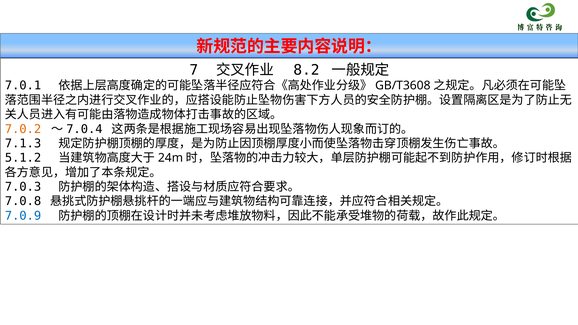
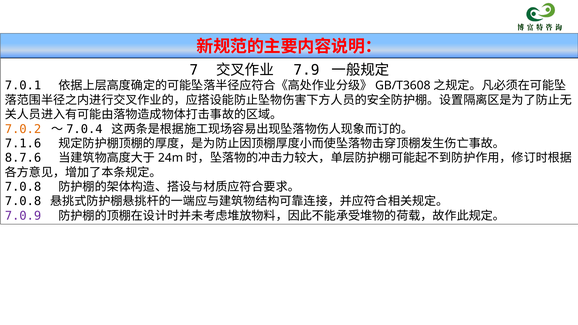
8.2: 8.2 -> 7.9
7.1.3: 7.1.3 -> 7.1.6
5.1.2: 5.1.2 -> 8.7.6
7.0.3 at (23, 187): 7.0.3 -> 7.0.8
7.0.9 colour: blue -> purple
